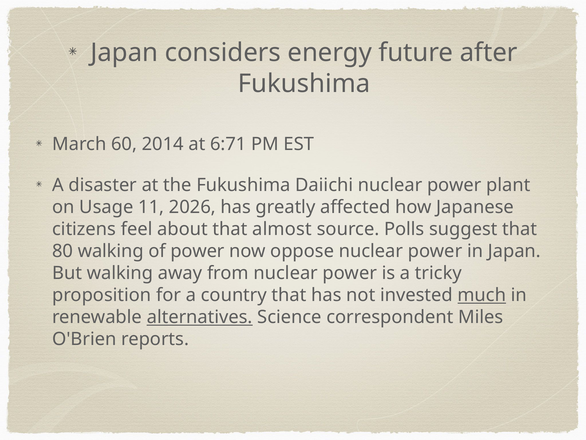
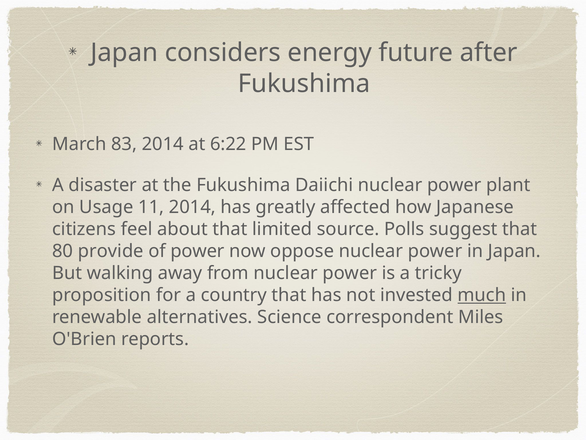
60: 60 -> 83
6:71: 6:71 -> 6:22
11 2026: 2026 -> 2014
almost: almost -> limited
80 walking: walking -> provide
alternatives underline: present -> none
